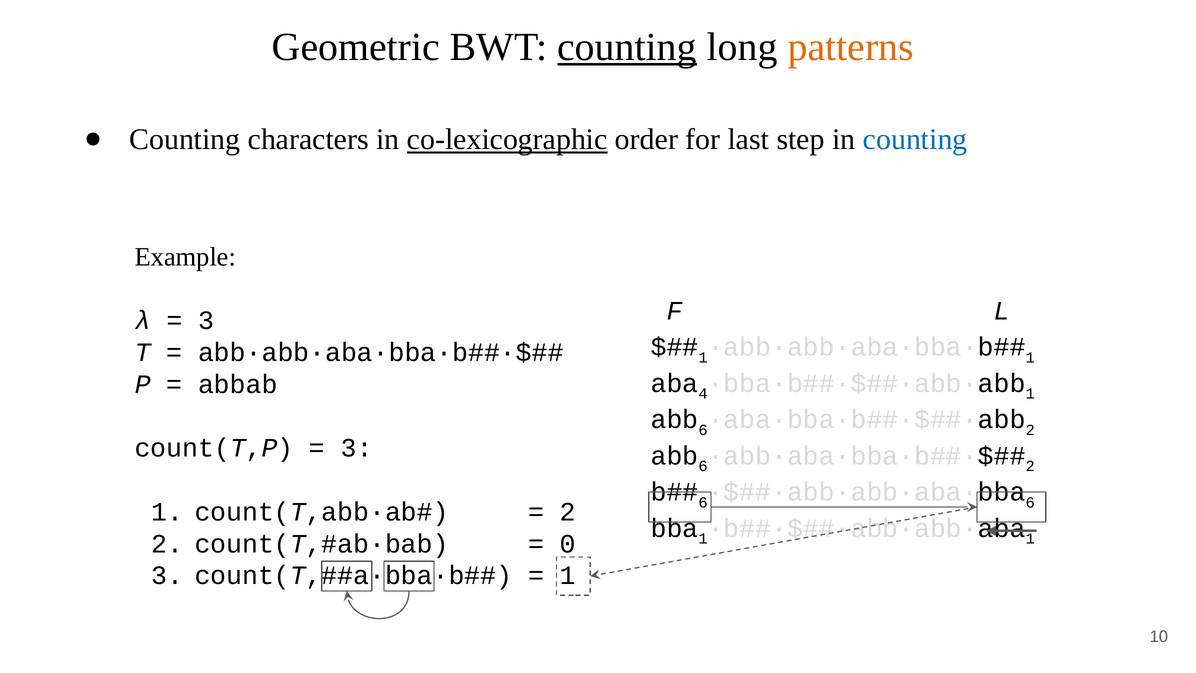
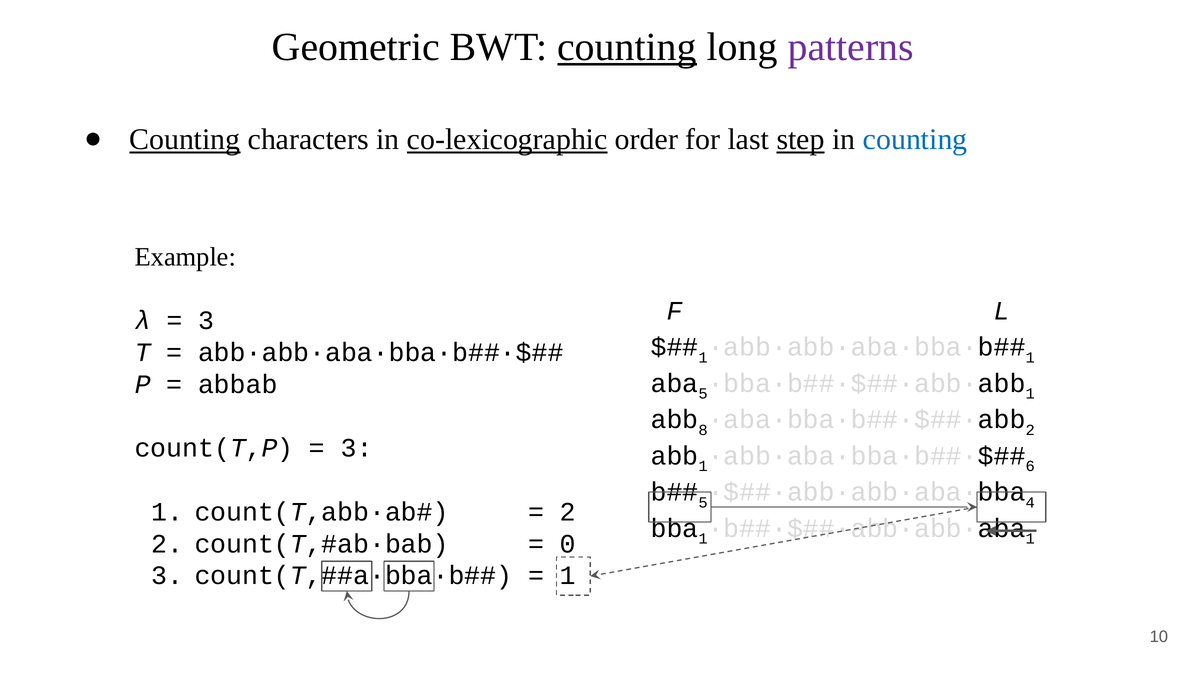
patterns colour: orange -> purple
Counting at (185, 140) underline: none -> present
step underline: none -> present
4 at (703, 394): 4 -> 5
6 at (703, 430): 6 -> 8
6 at (703, 466): 6 -> 1
2 at (1030, 466): 2 -> 6
6 at (703, 502): 6 -> 5
6 at (1030, 502): 6 -> 4
